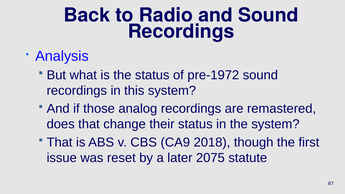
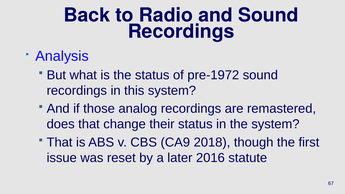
2075: 2075 -> 2016
